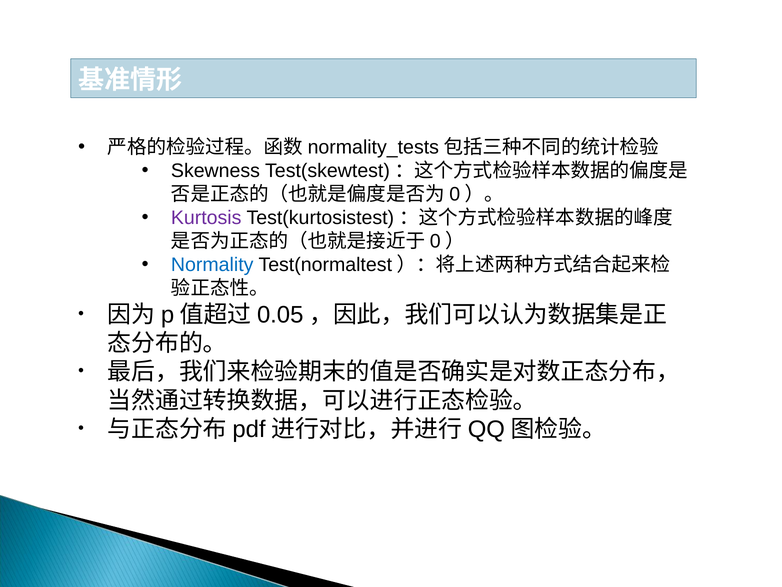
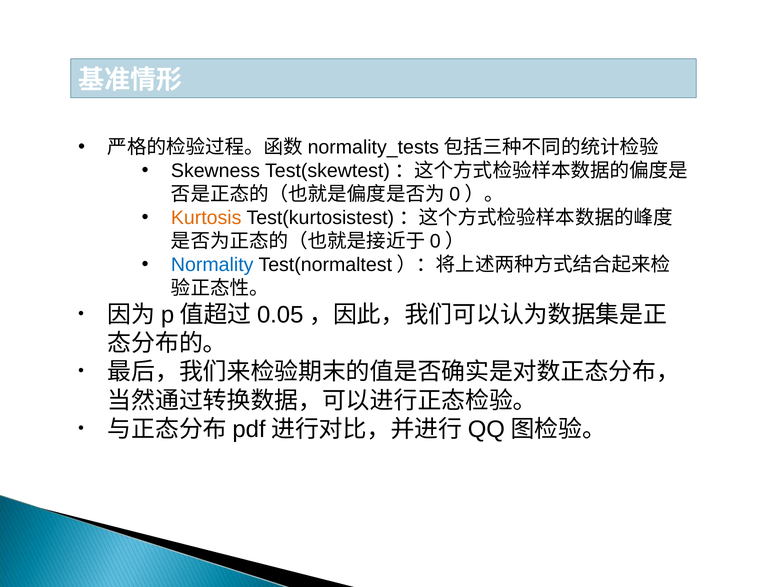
Kurtosis colour: purple -> orange
